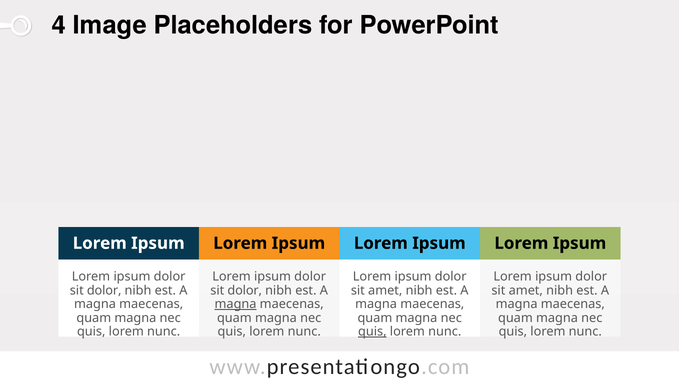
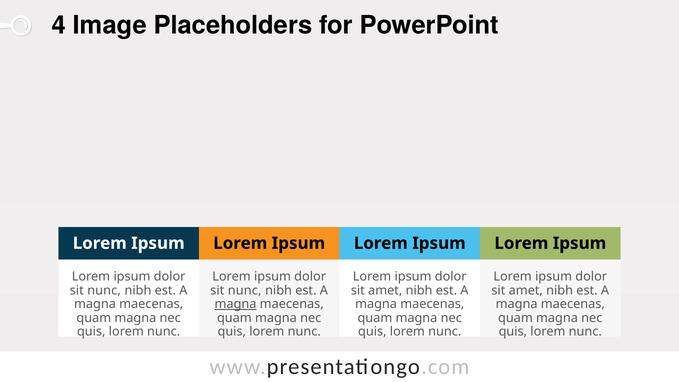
dolor at (104, 290): dolor -> nunc
dolor at (245, 290): dolor -> nunc
quis at (372, 332) underline: present -> none
